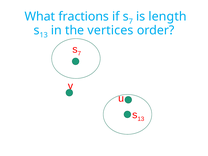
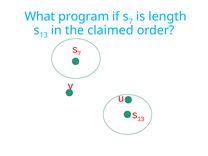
fractions: fractions -> program
vertices: vertices -> claimed
